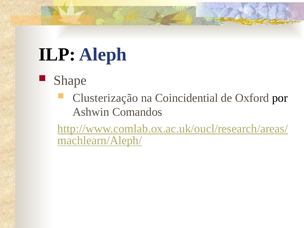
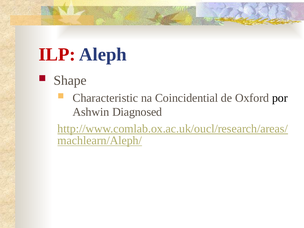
ILP colour: black -> red
Clusterização: Clusterização -> Characteristic
Comandos: Comandos -> Diagnosed
